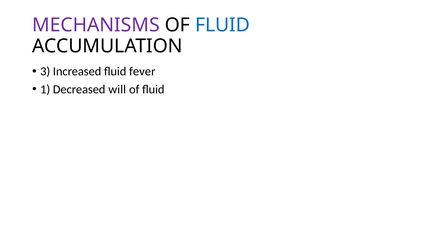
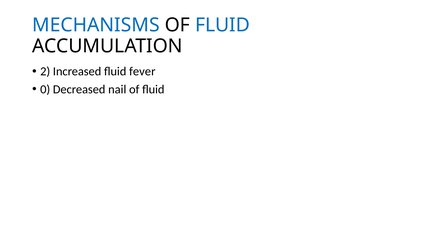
MECHANISMS colour: purple -> blue
3: 3 -> 2
1: 1 -> 0
will: will -> nail
